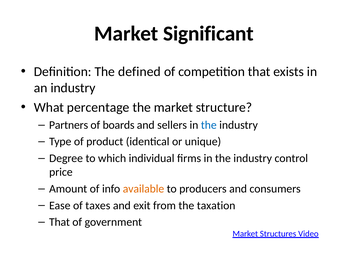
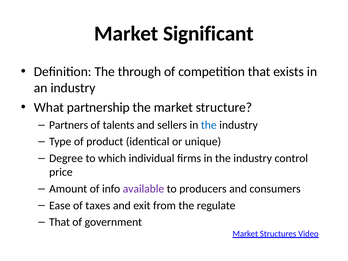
defined: defined -> through
percentage: percentage -> partnership
boards: boards -> talents
available colour: orange -> purple
taxation: taxation -> regulate
